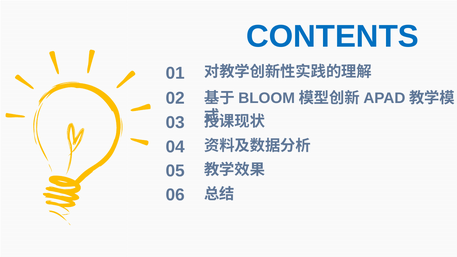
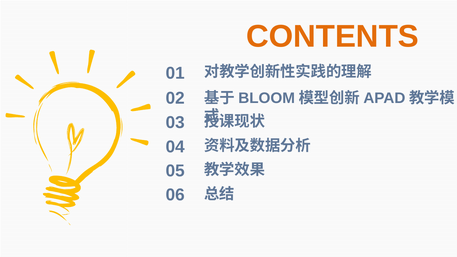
CONTENTS colour: blue -> orange
